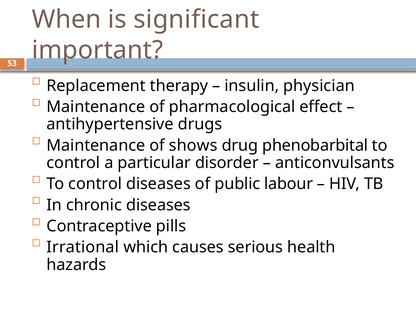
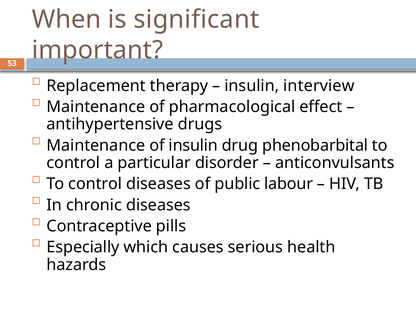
physician: physician -> interview
of shows: shows -> insulin
Irrational: Irrational -> Especially
